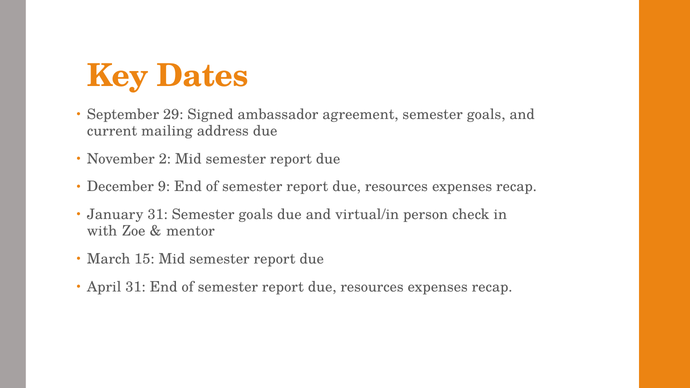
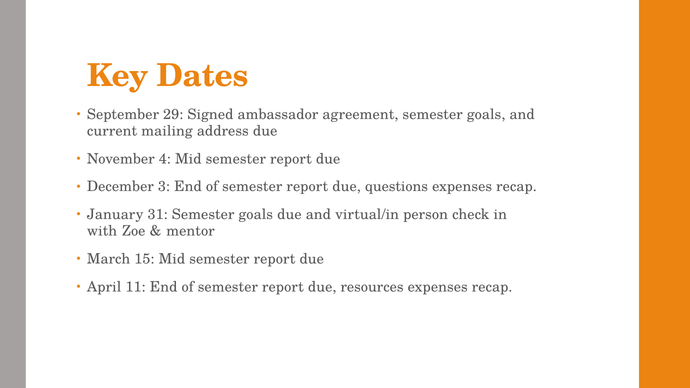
2: 2 -> 4
9: 9 -> 3
resources at (396, 187): resources -> questions
April 31: 31 -> 11
